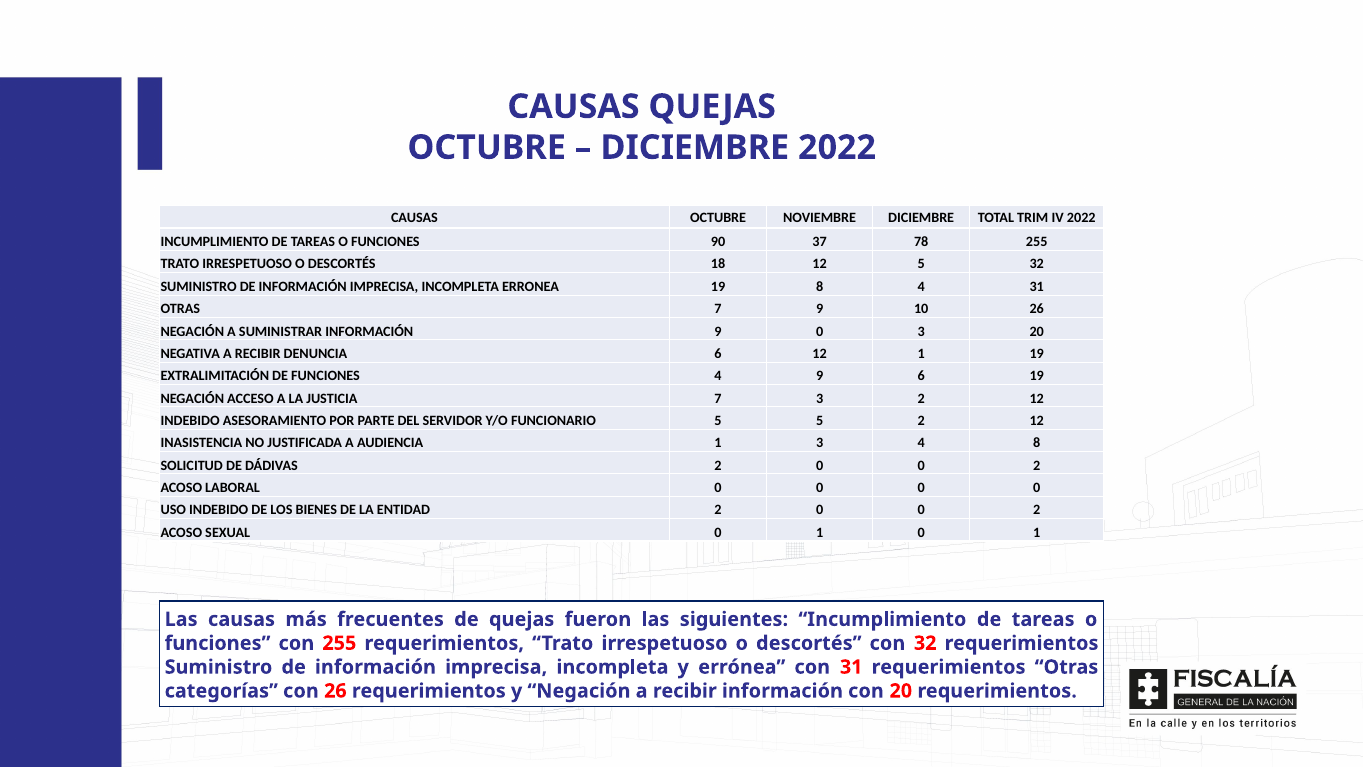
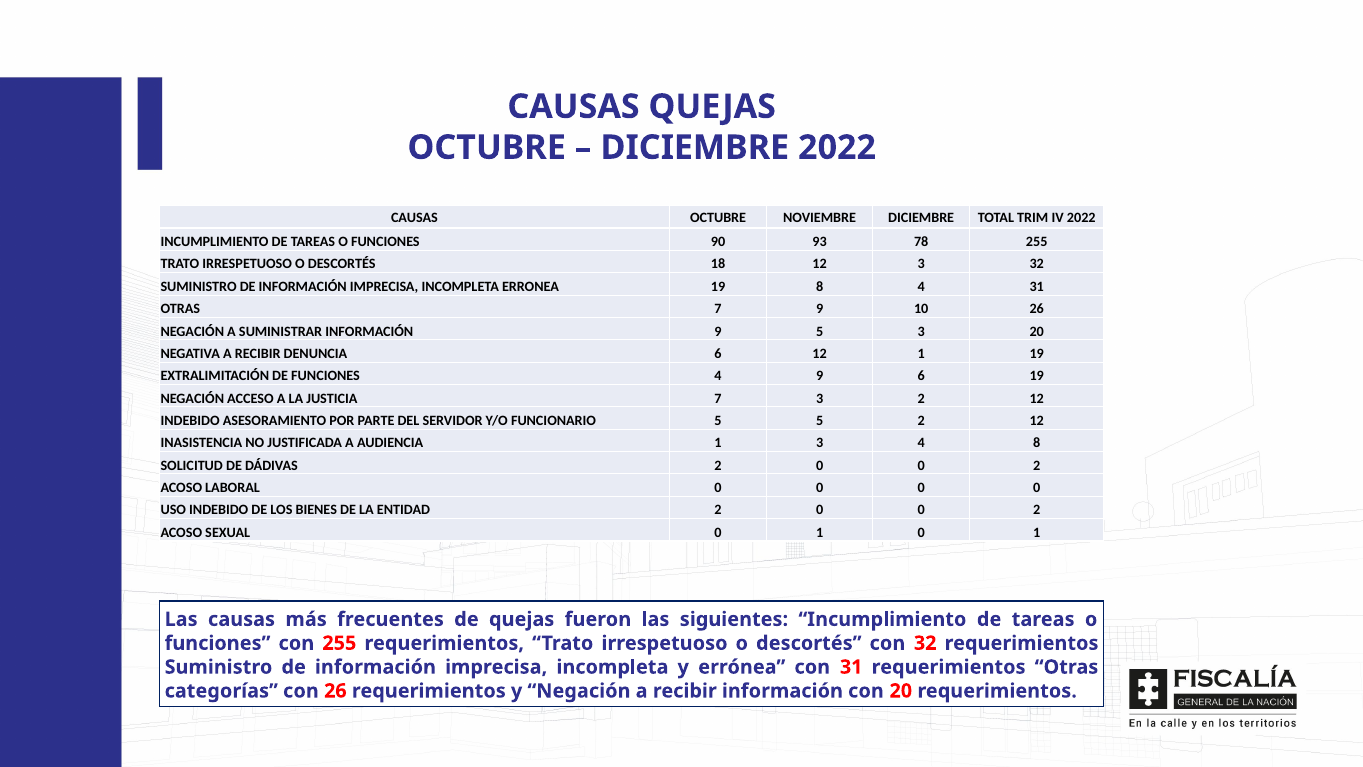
37: 37 -> 93
12 5: 5 -> 3
9 0: 0 -> 5
